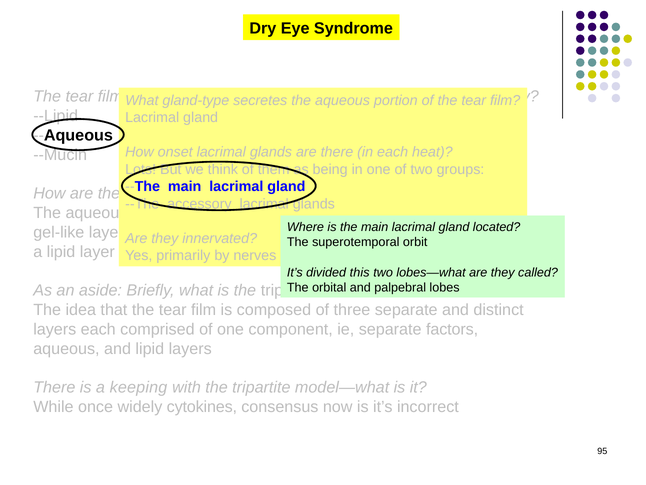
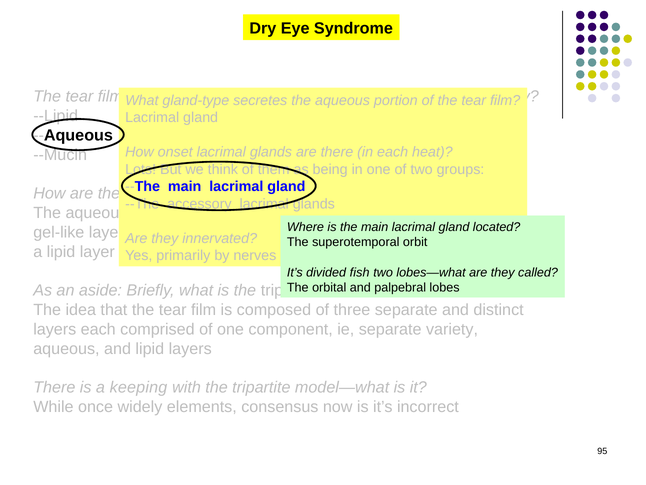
this: this -> fish
factors: factors -> variety
cytokines: cytokines -> elements
